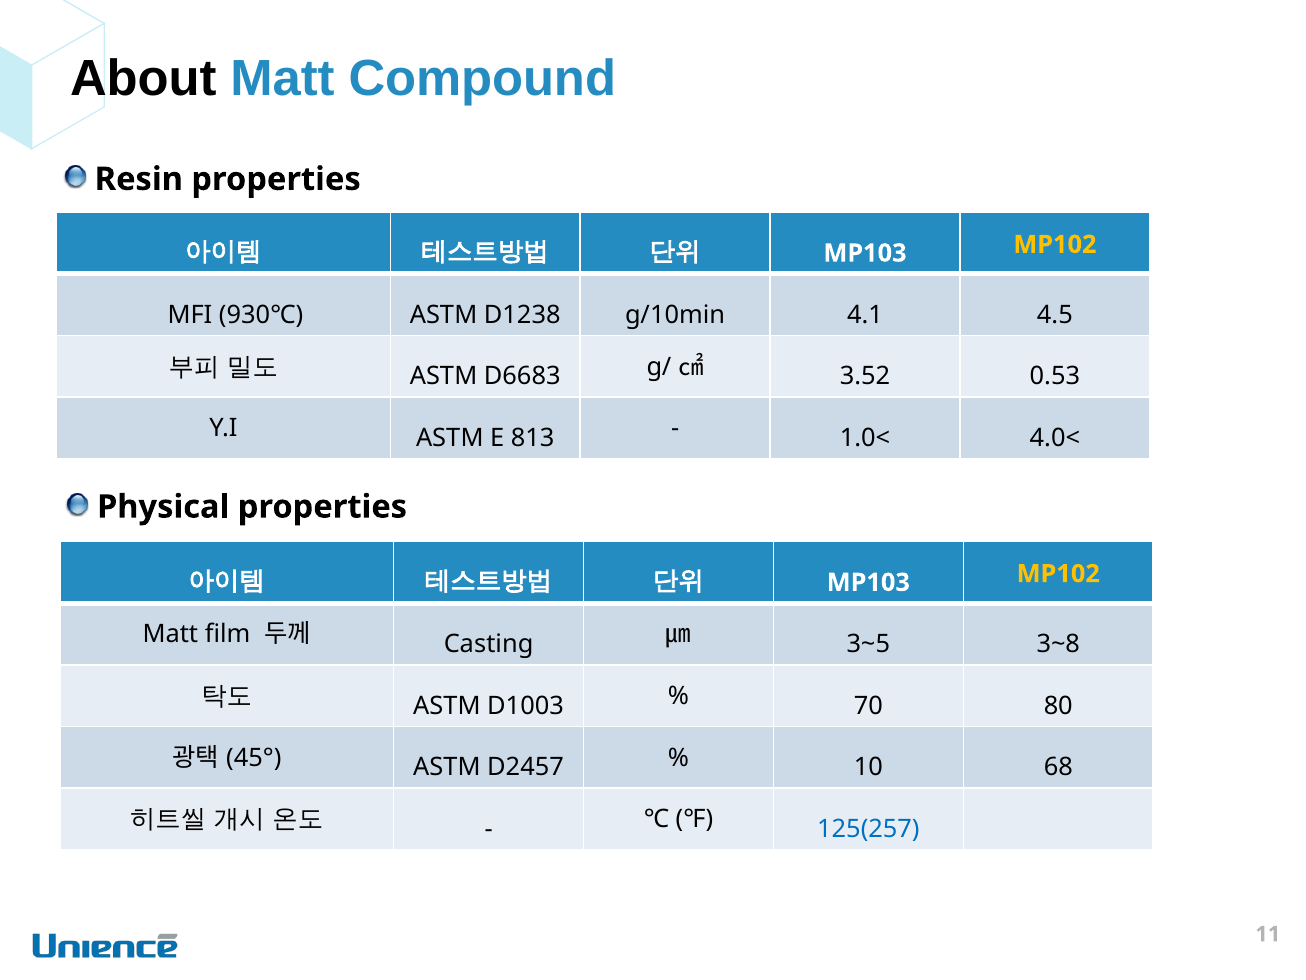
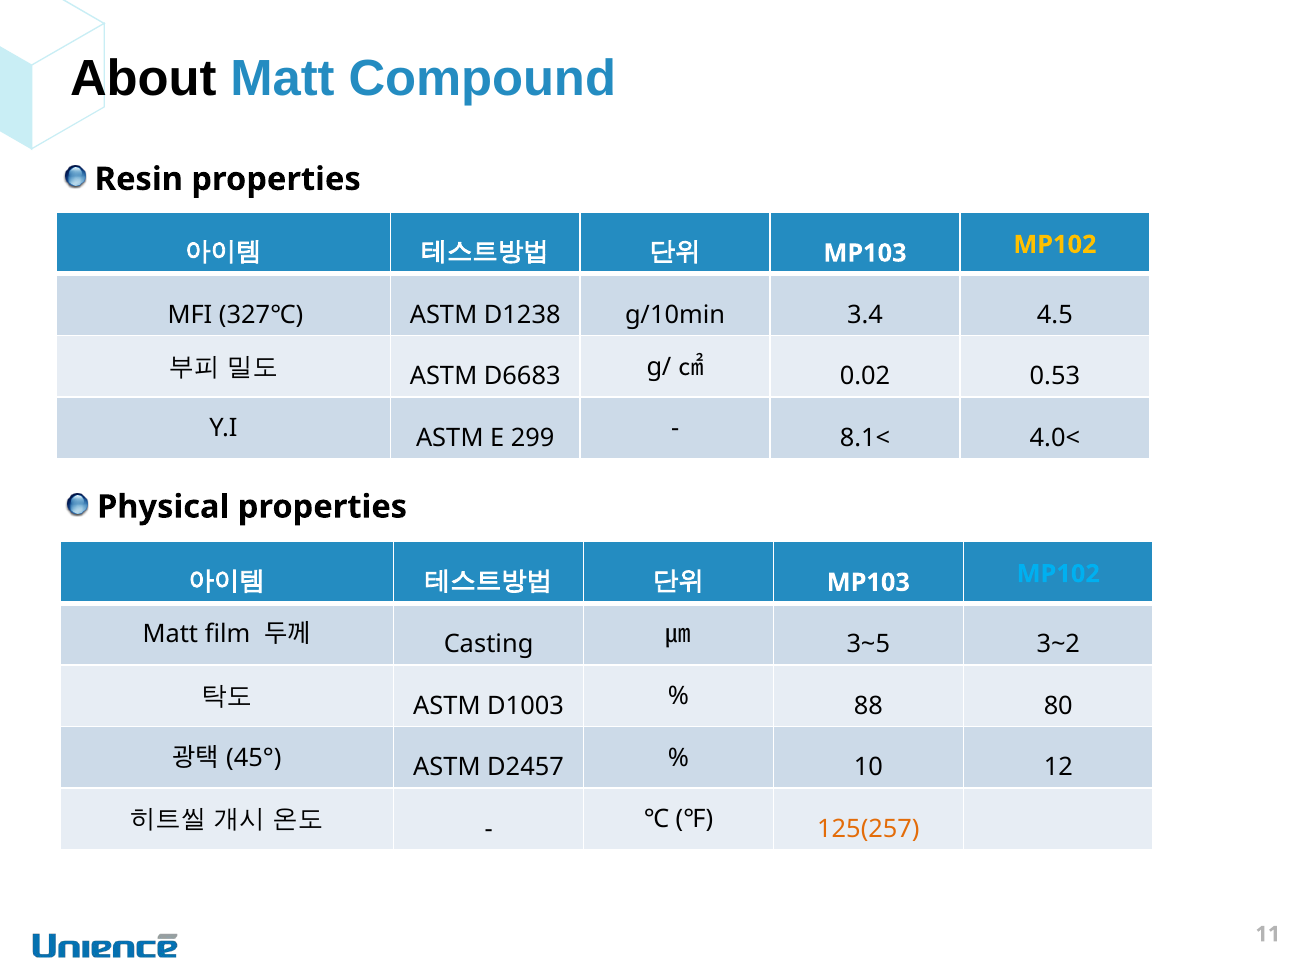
930℃: 930℃ -> 327℃
4.1: 4.1 -> 3.4
3.52: 3.52 -> 0.02
813: 813 -> 299
1.0<: 1.0< -> 8.1<
MP102 at (1058, 574) colour: yellow -> light blue
3~8: 3~8 -> 3~2
70: 70 -> 88
68: 68 -> 12
125(257 colour: blue -> orange
